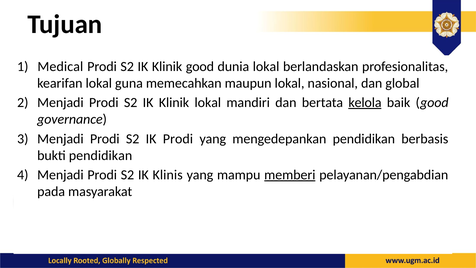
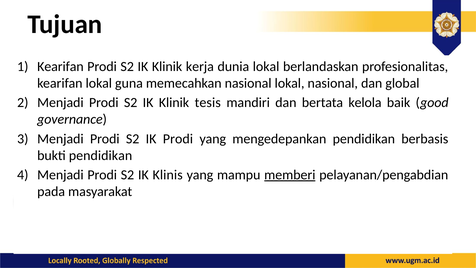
Medical at (60, 66): Medical -> Kearifan
Klinik good: good -> kerja
memecahkan maupun: maupun -> nasional
Klinik lokal: lokal -> tesis
kelola underline: present -> none
